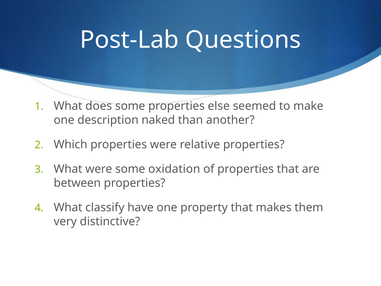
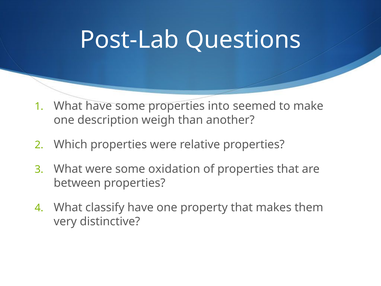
What does: does -> have
else: else -> into
naked: naked -> weigh
